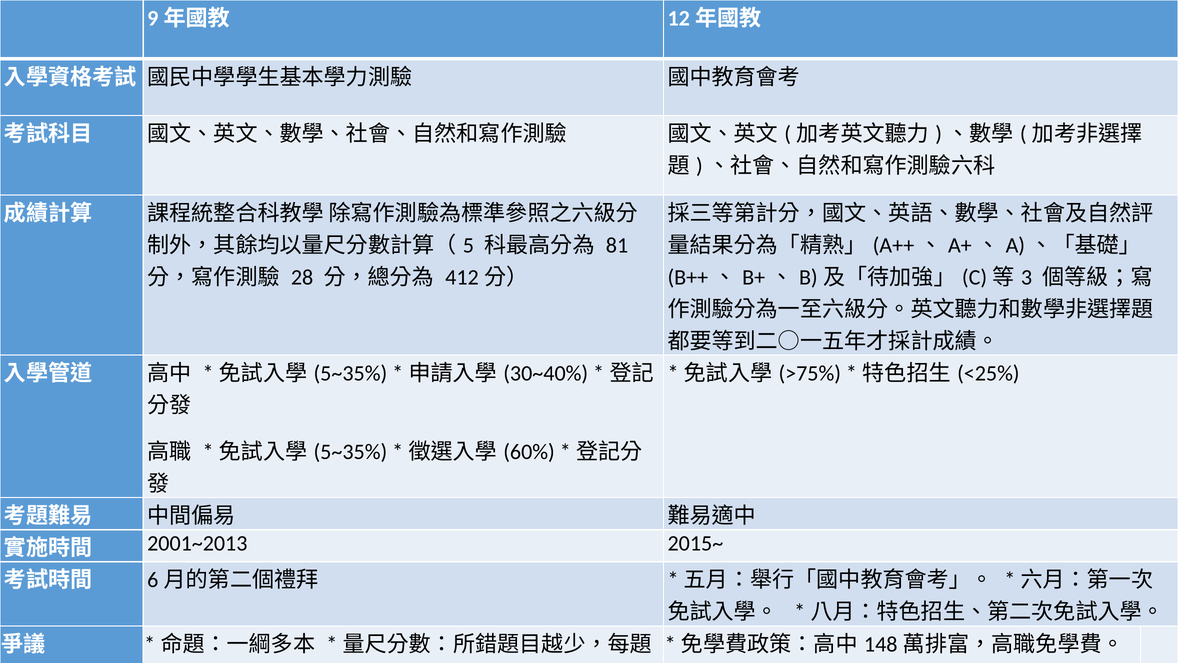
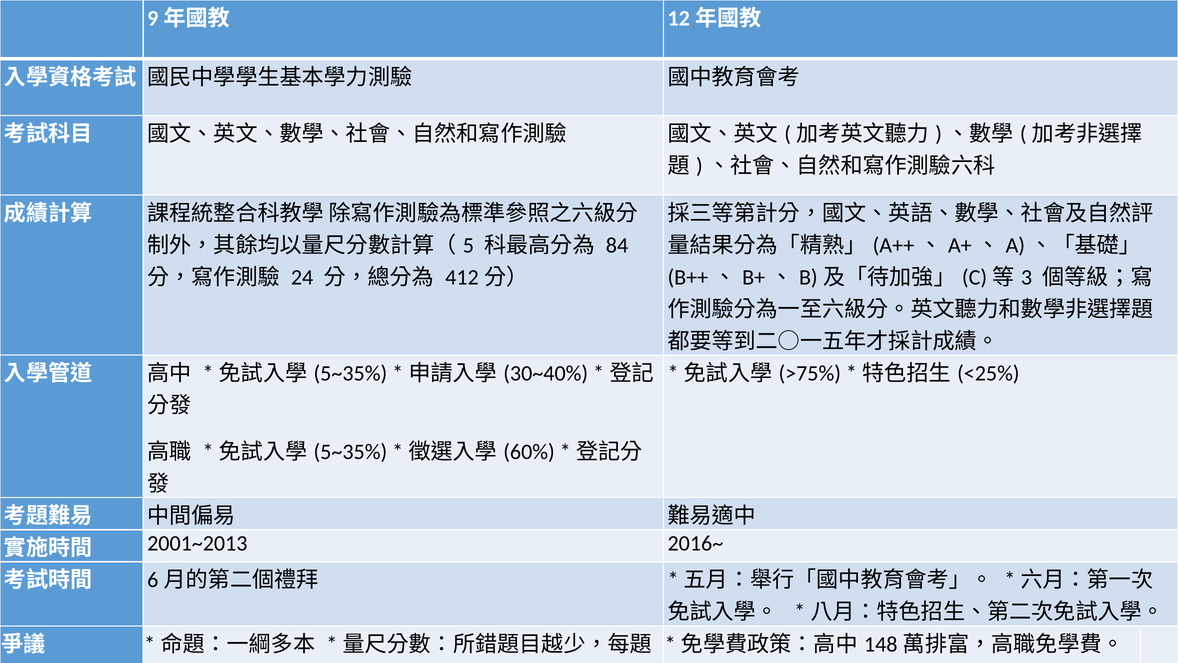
81: 81 -> 84
28: 28 -> 24
2015~: 2015~ -> 2016~
